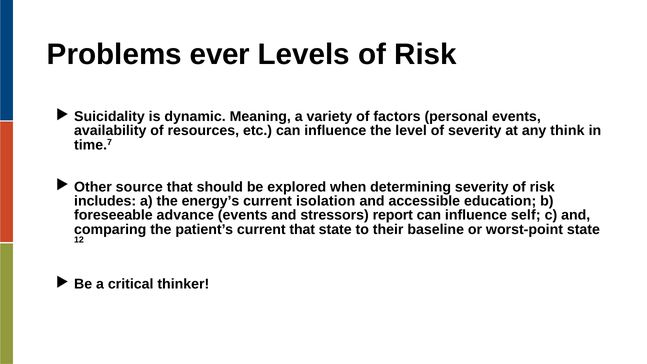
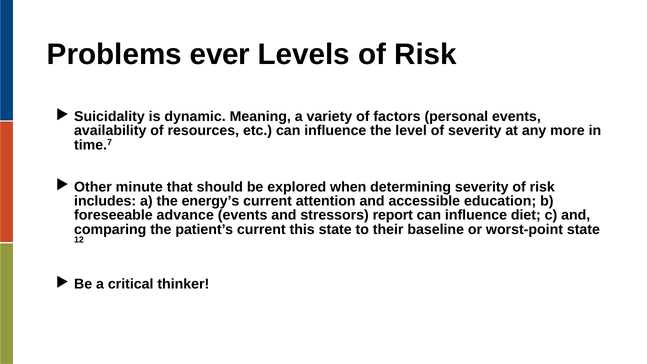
think: think -> more
source: source -> minute
isolation: isolation -> attention
self: self -> diet
current that: that -> this
